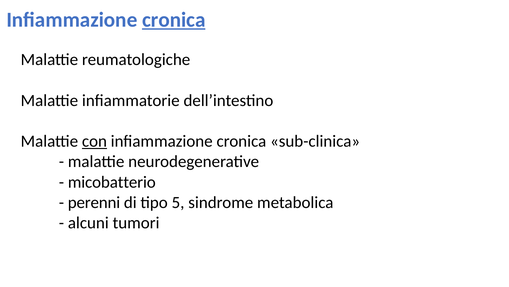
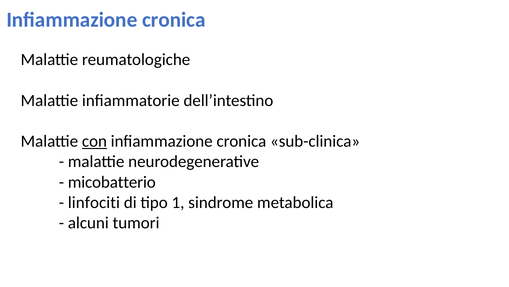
cronica at (174, 20) underline: present -> none
perenni: perenni -> linfociti
5: 5 -> 1
